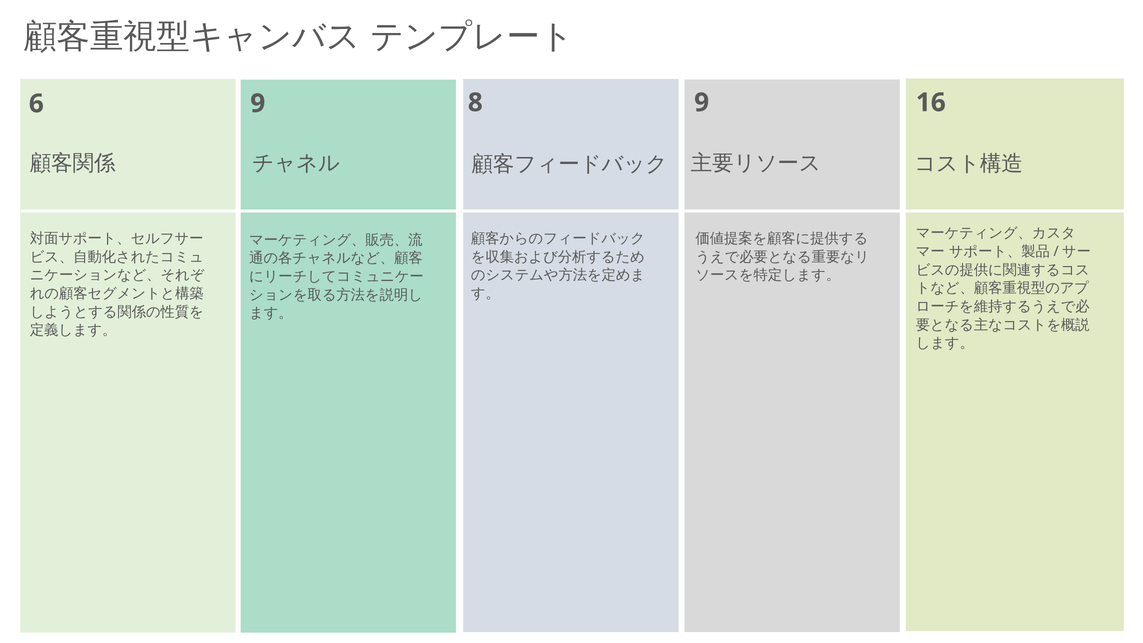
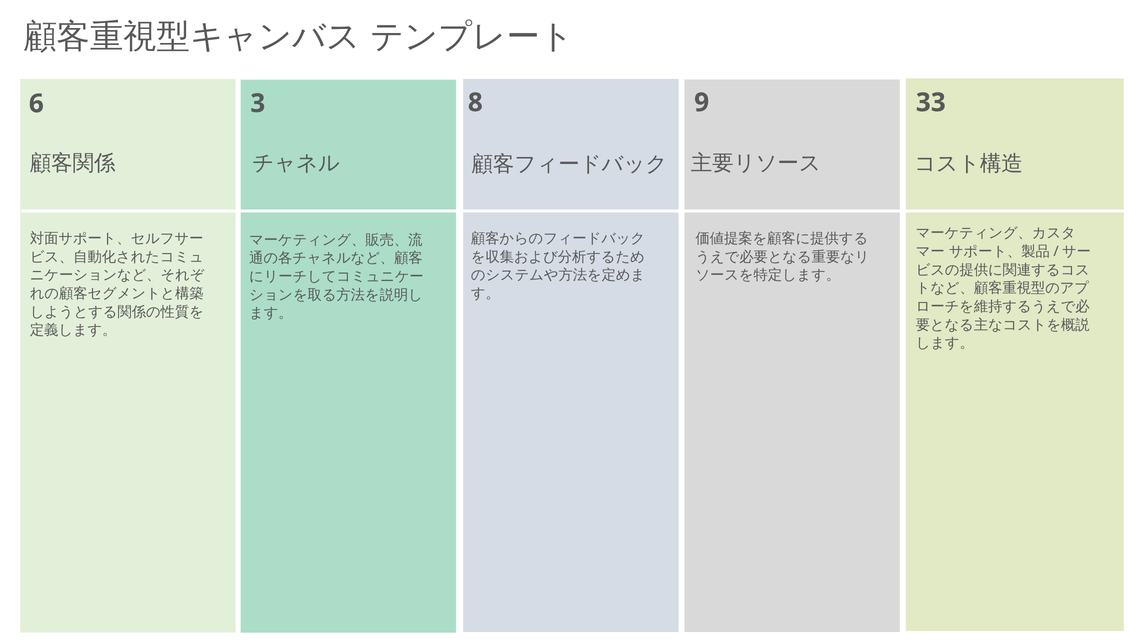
6 9: 9 -> 3
16: 16 -> 33
